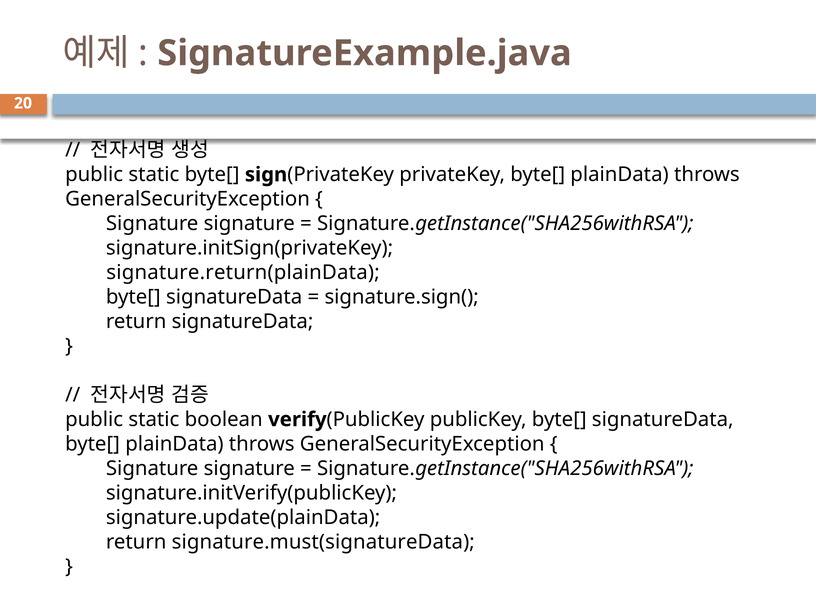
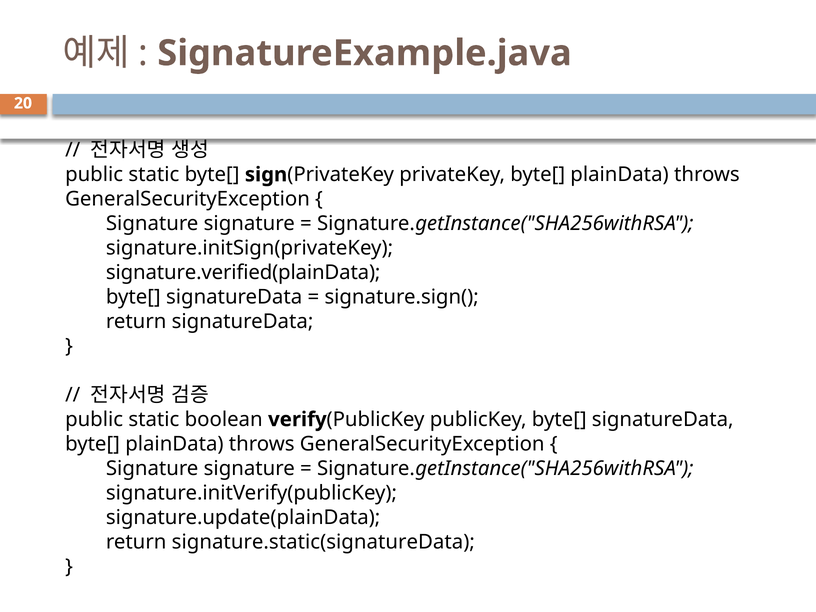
signature.return(plainData: signature.return(plainData -> signature.verified(plainData
signature.must(signatureData: signature.must(signatureData -> signature.static(signatureData
